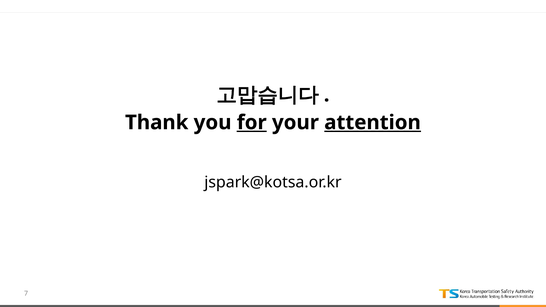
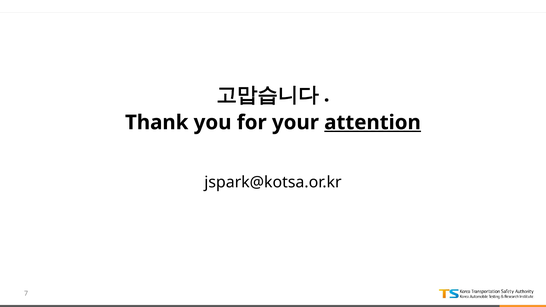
for underline: present -> none
